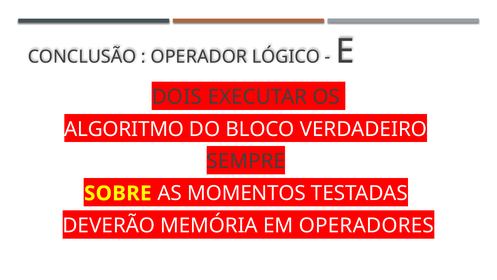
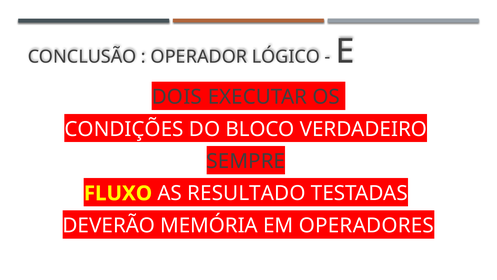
ALGORITMO: ALGORITMO -> CONDIÇÕES
SOBRE: SOBRE -> FLUXO
MOMENTOS: MOMENTOS -> RESULTADO
